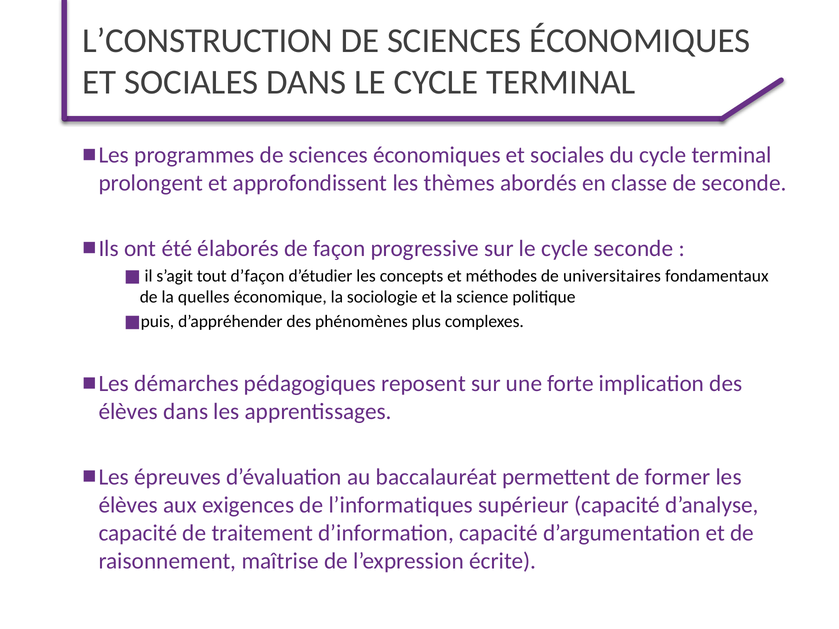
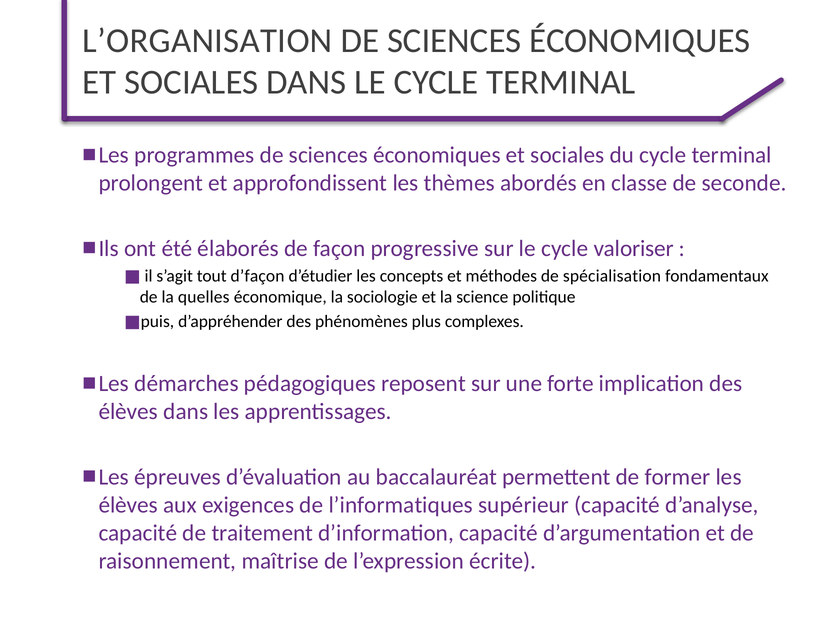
L’CONSTRUCTION: L’CONSTRUCTION -> L’ORGANISATION
cycle seconde: seconde -> valoriser
universitaires: universitaires -> spécialisation
